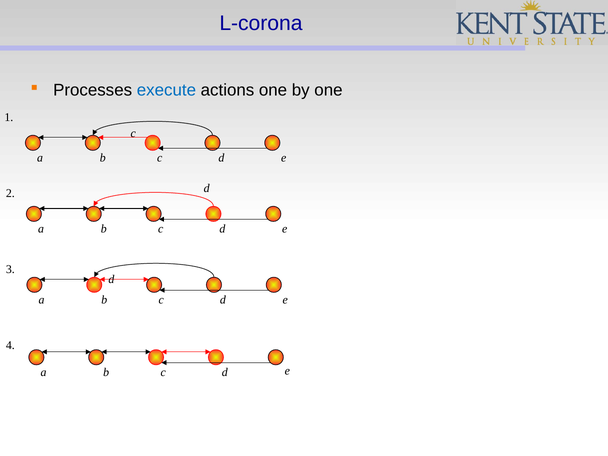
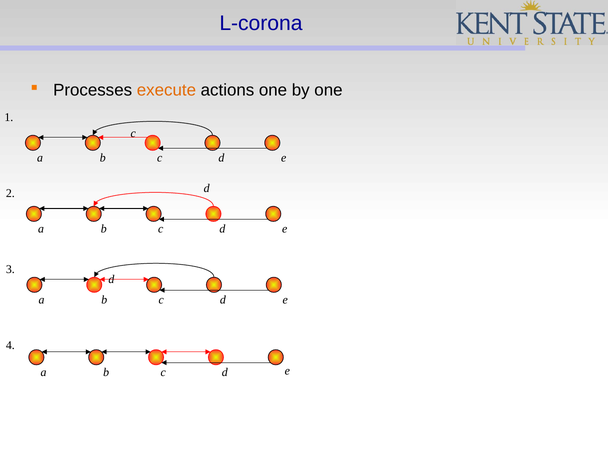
execute colour: blue -> orange
